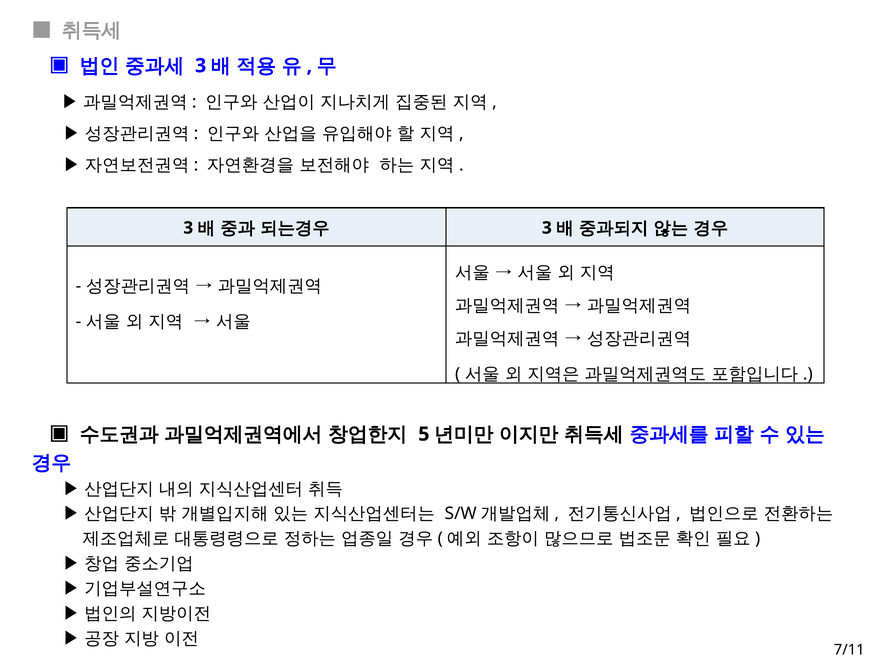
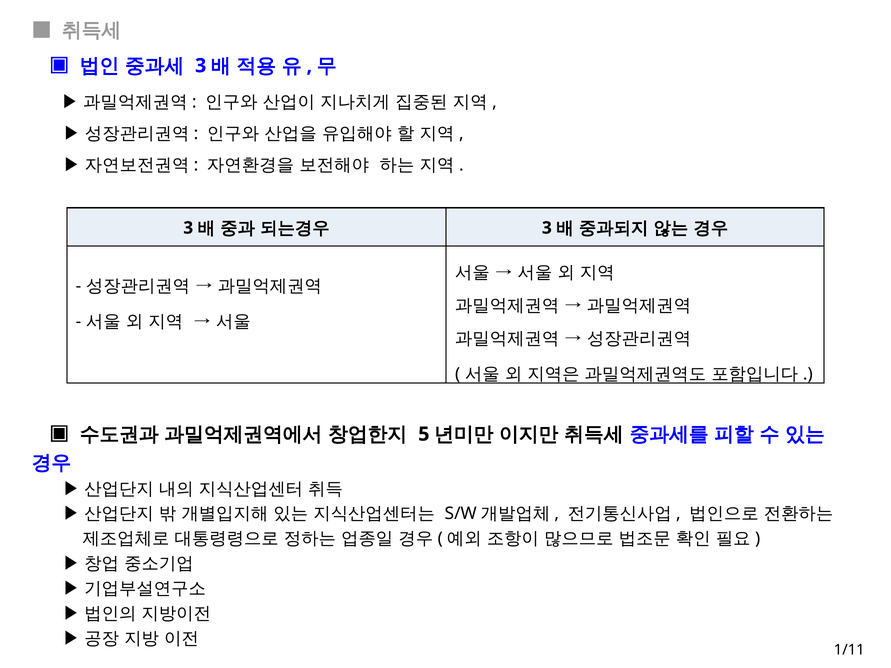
7/11: 7/11 -> 1/11
